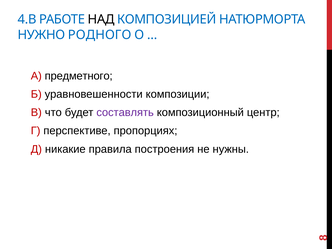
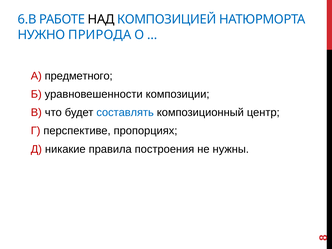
4.В: 4.В -> 6.В
РОДНОГО: РОДНОГО -> ПРИРОДА
составлять colour: purple -> blue
